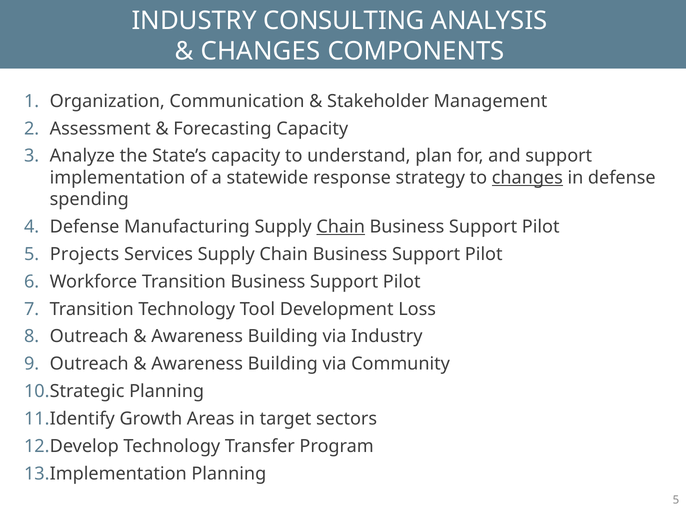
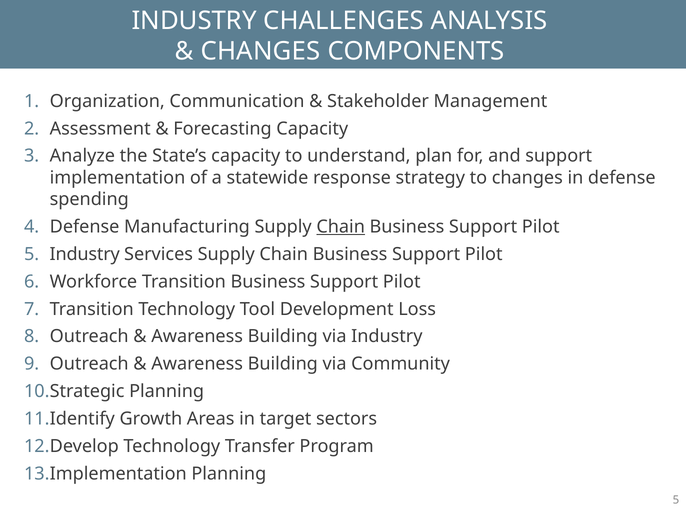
CONSULTING: CONSULTING -> CHALLENGES
changes at (527, 178) underline: present -> none
Projects at (85, 254): Projects -> Industry
